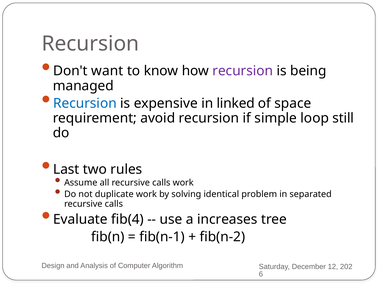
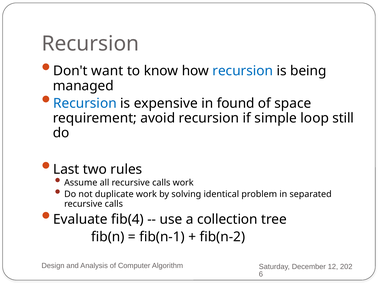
recursion at (243, 71) colour: purple -> blue
linked: linked -> found
increases: increases -> collection
